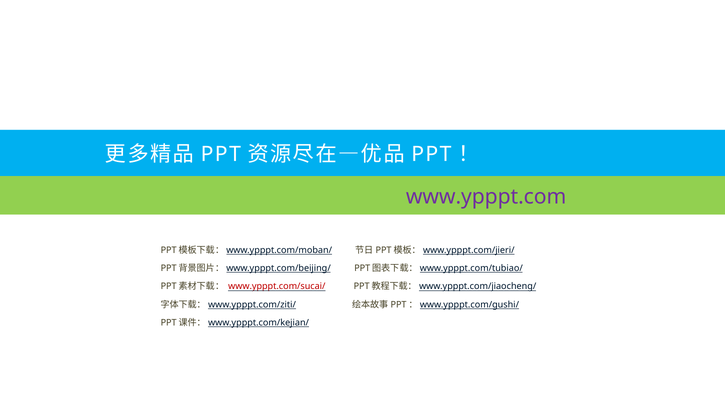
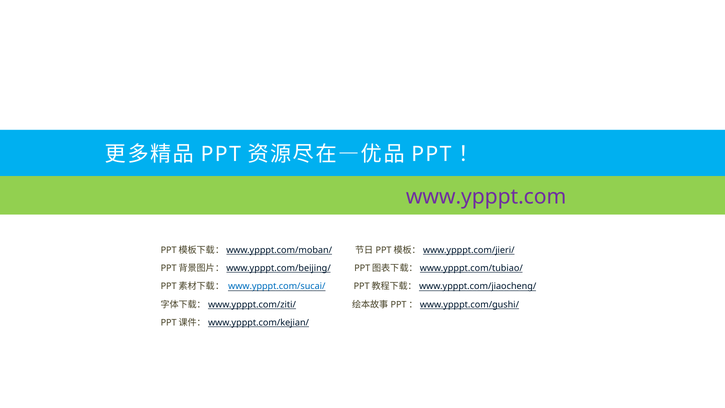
www.ypppt.com/sucai/ colour: red -> blue
